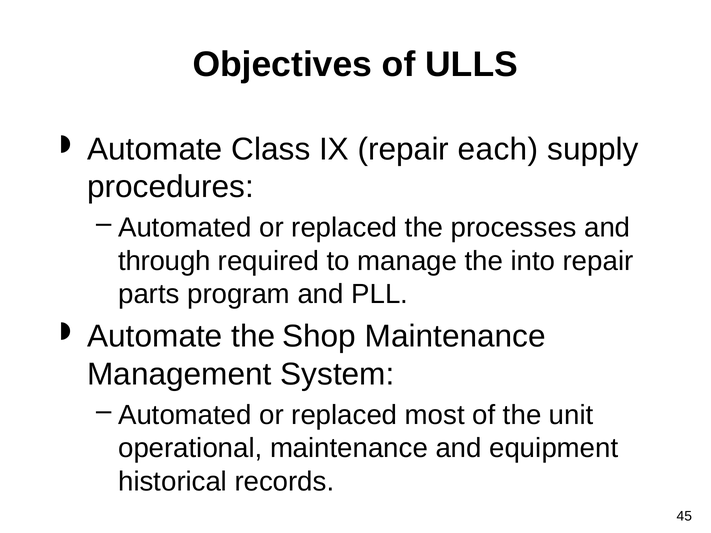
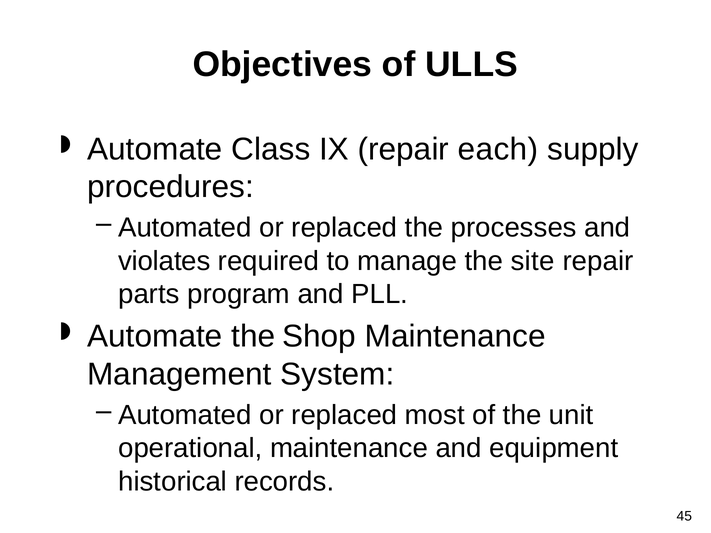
through: through -> violates
into: into -> site
